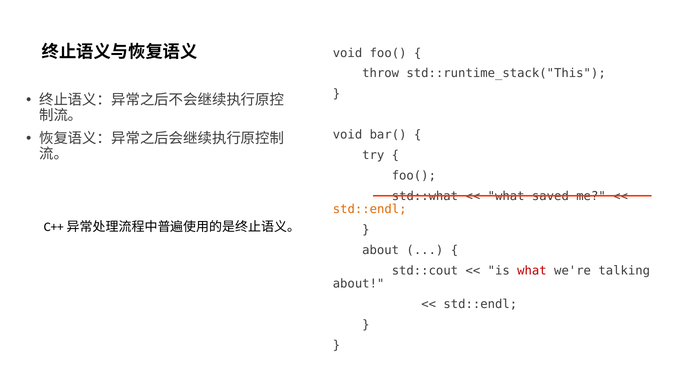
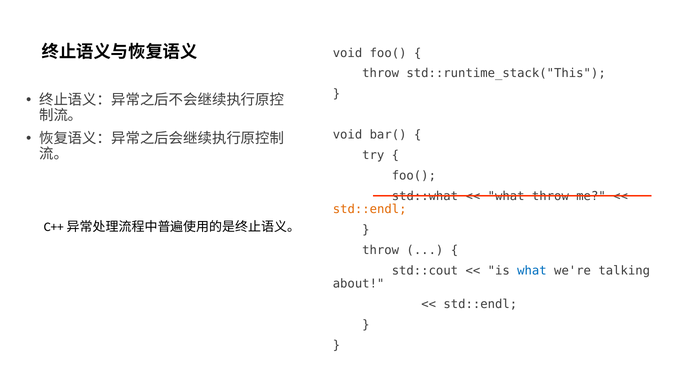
what saved: saved -> throw
about at (381, 250): about -> throw
what at (532, 270) colour: red -> blue
